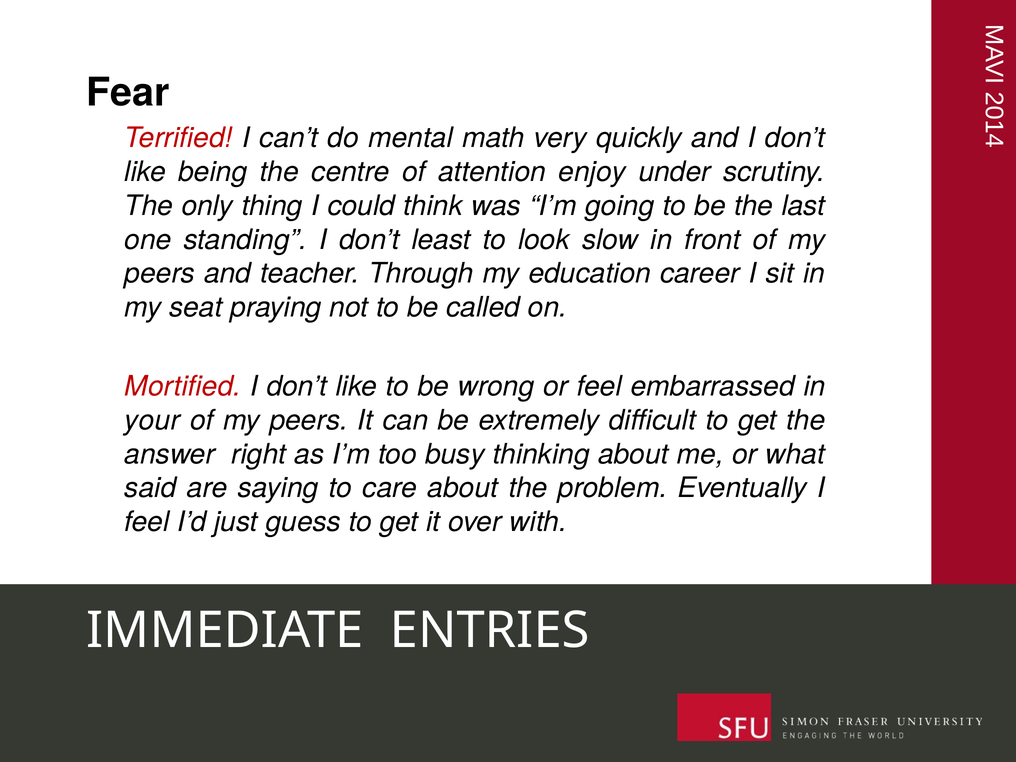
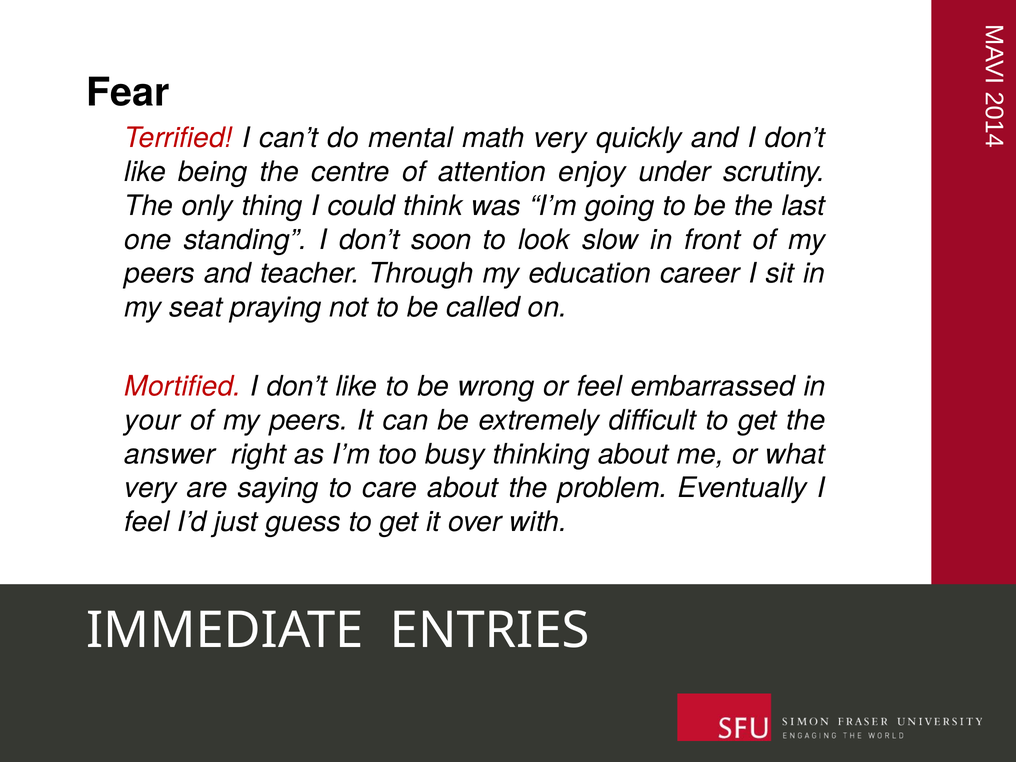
least: least -> soon
said at (150, 488): said -> very
